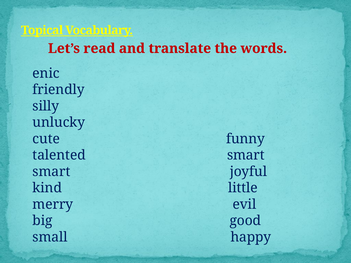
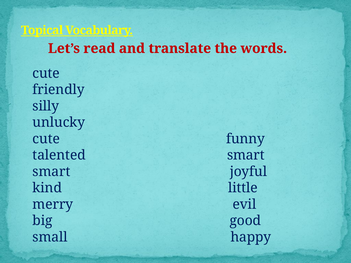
enic at (46, 73): enic -> cute
